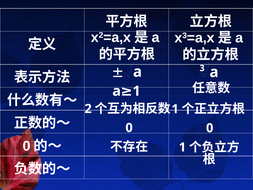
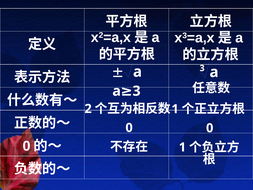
1 at (137, 91): 1 -> 3
